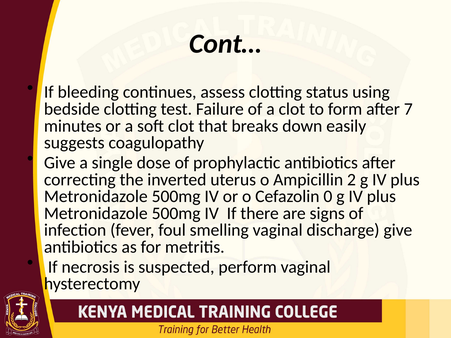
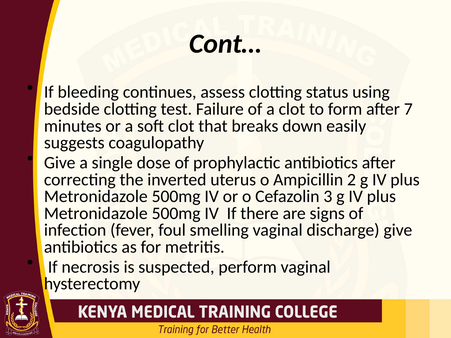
0: 0 -> 3
